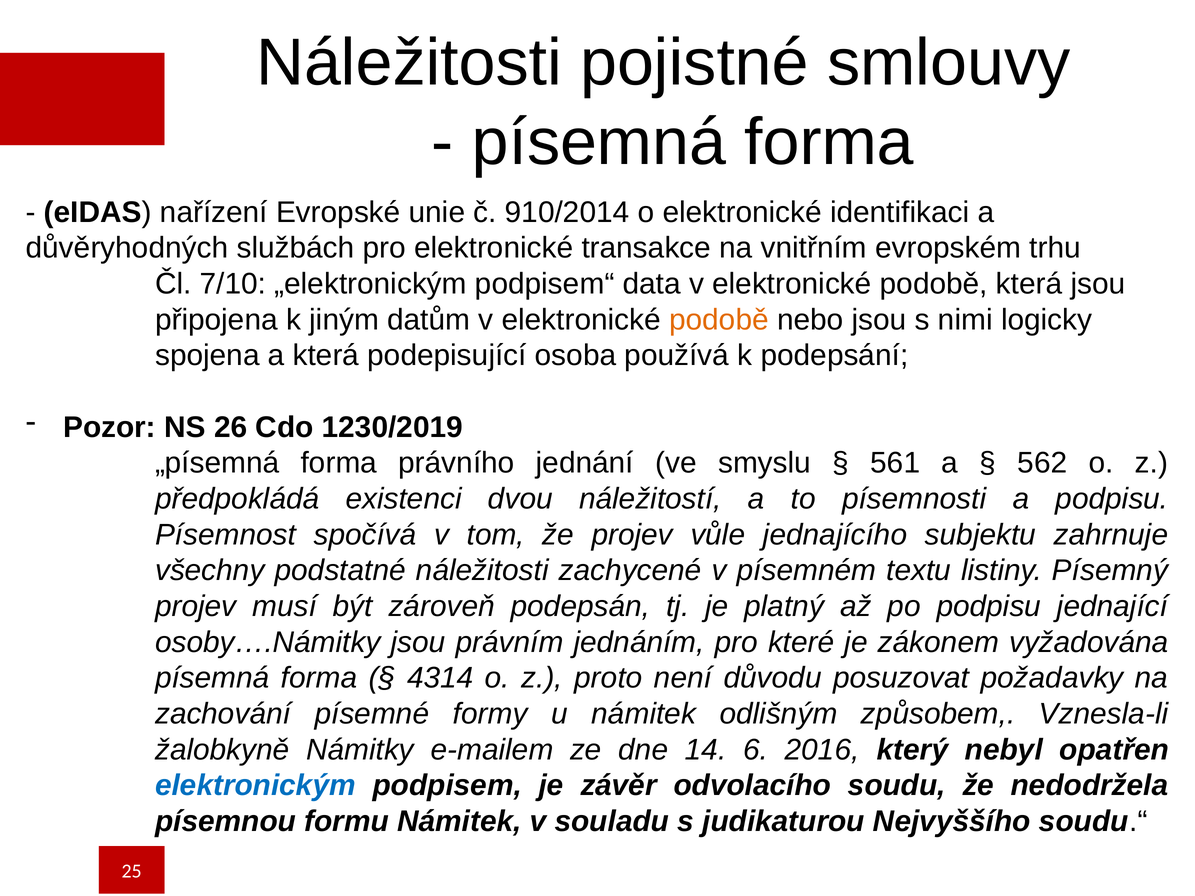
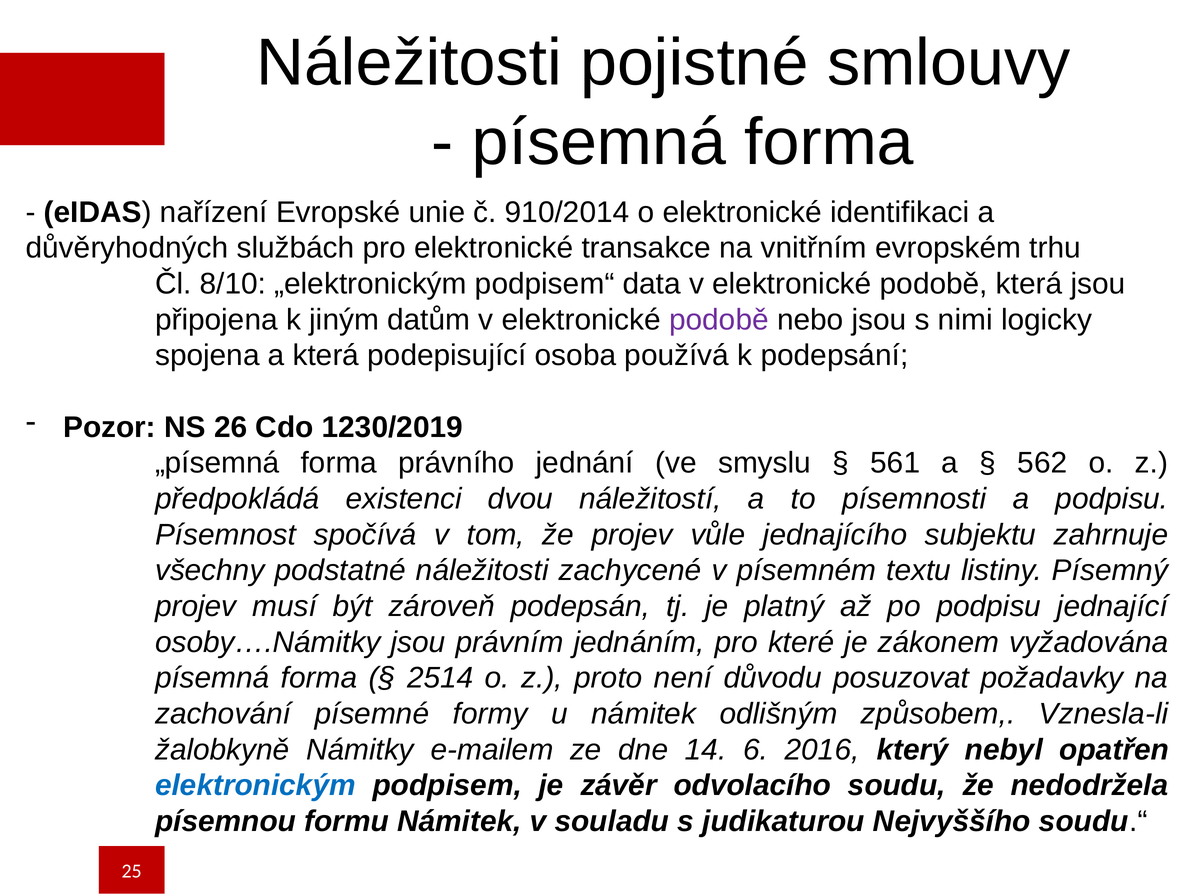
7/10: 7/10 -> 8/10
podobě at (719, 320) colour: orange -> purple
4314: 4314 -> 2514
